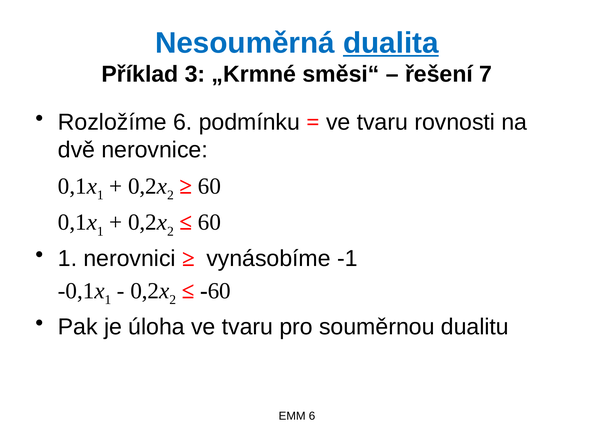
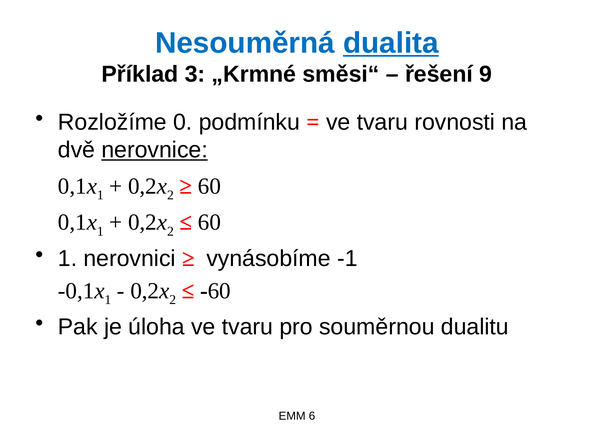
7: 7 -> 9
Rozložíme 6: 6 -> 0
nerovnice underline: none -> present
